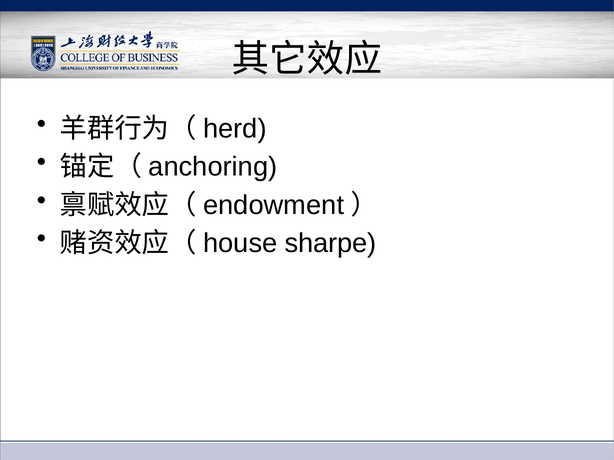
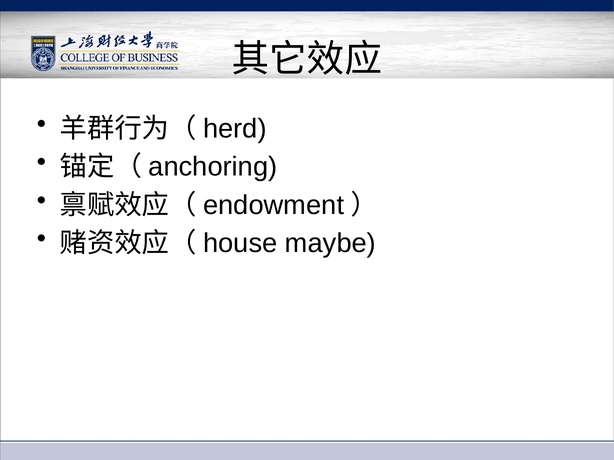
sharpe: sharpe -> maybe
